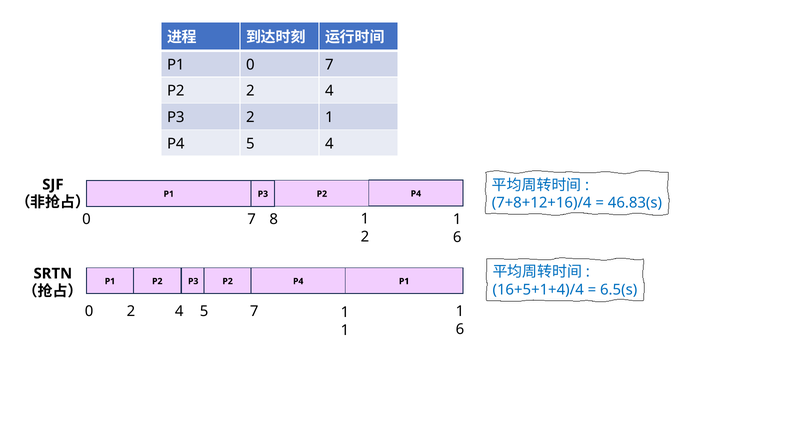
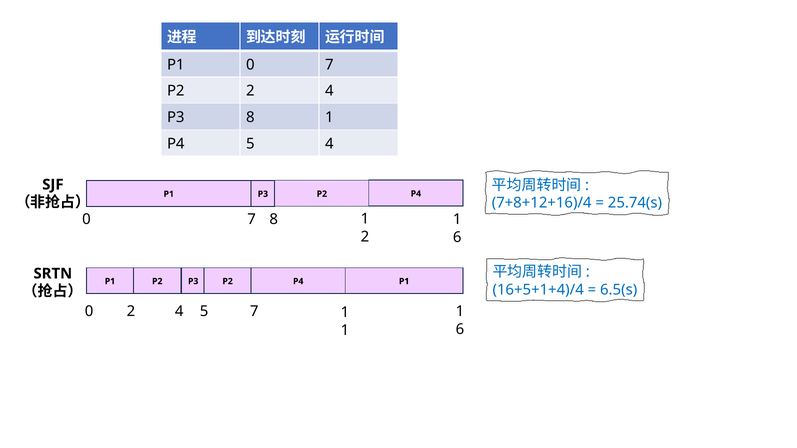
P3 2: 2 -> 8
46.83(s: 46.83(s -> 25.74(s
